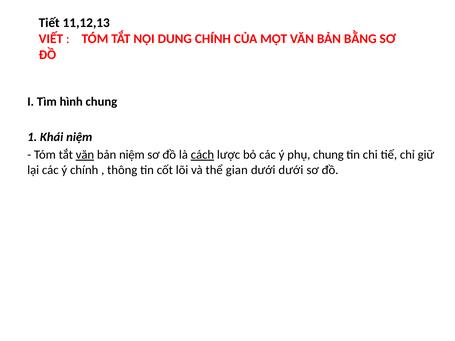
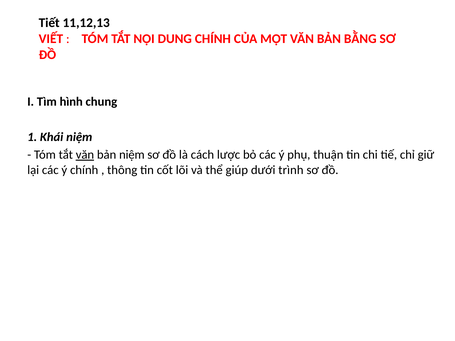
cách underline: present -> none
phụ chung: chung -> thuận
gian: gian -> giúp
dưới dưới: dưới -> trình
